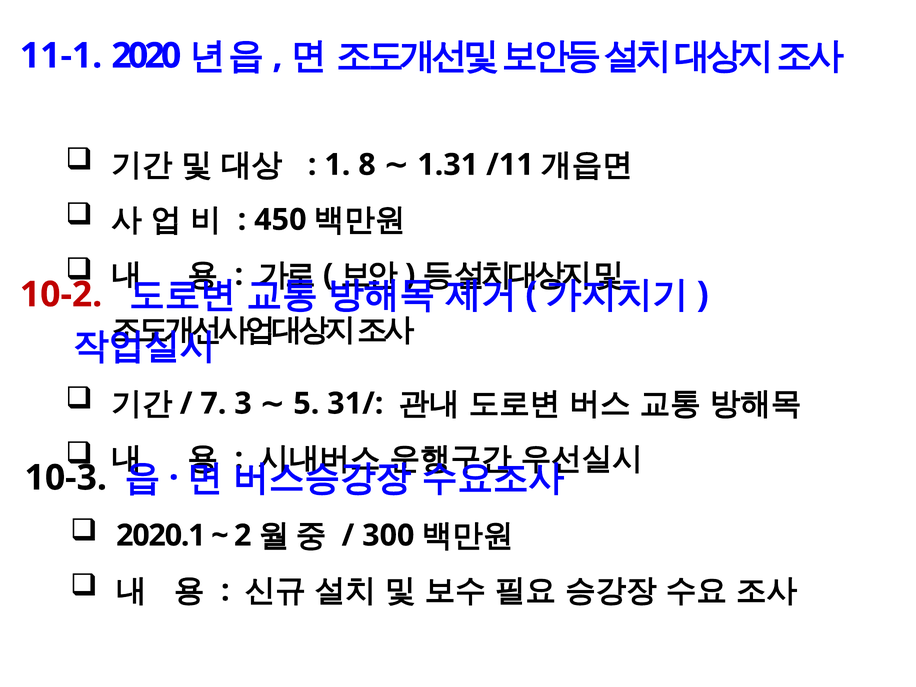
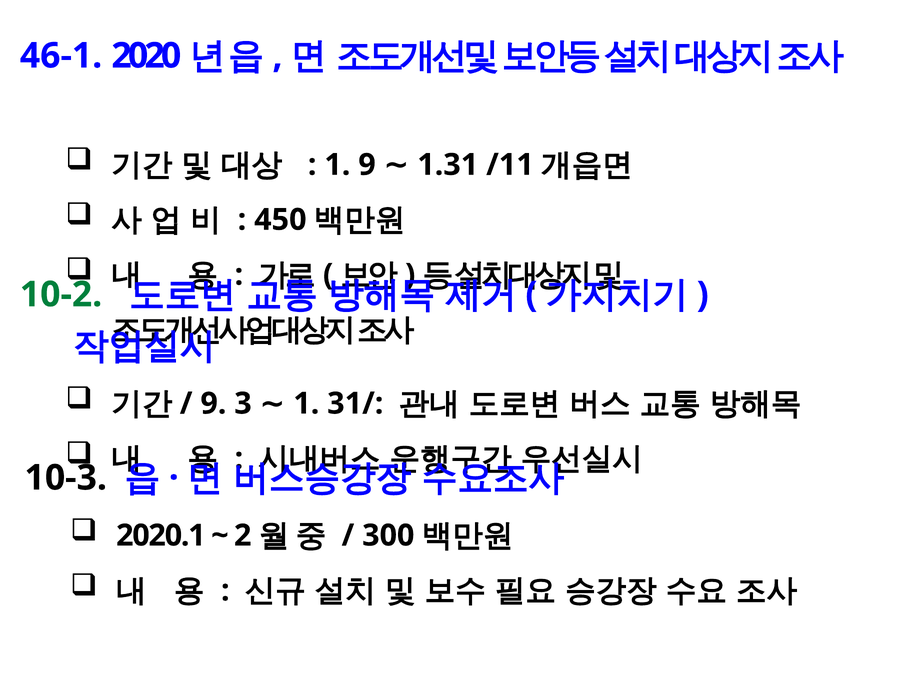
11-1: 11-1 -> 46-1
1 8: 8 -> 9
10-2 colour: red -> green
7 at (213, 404): 7 -> 9
3 5: 5 -> 1
